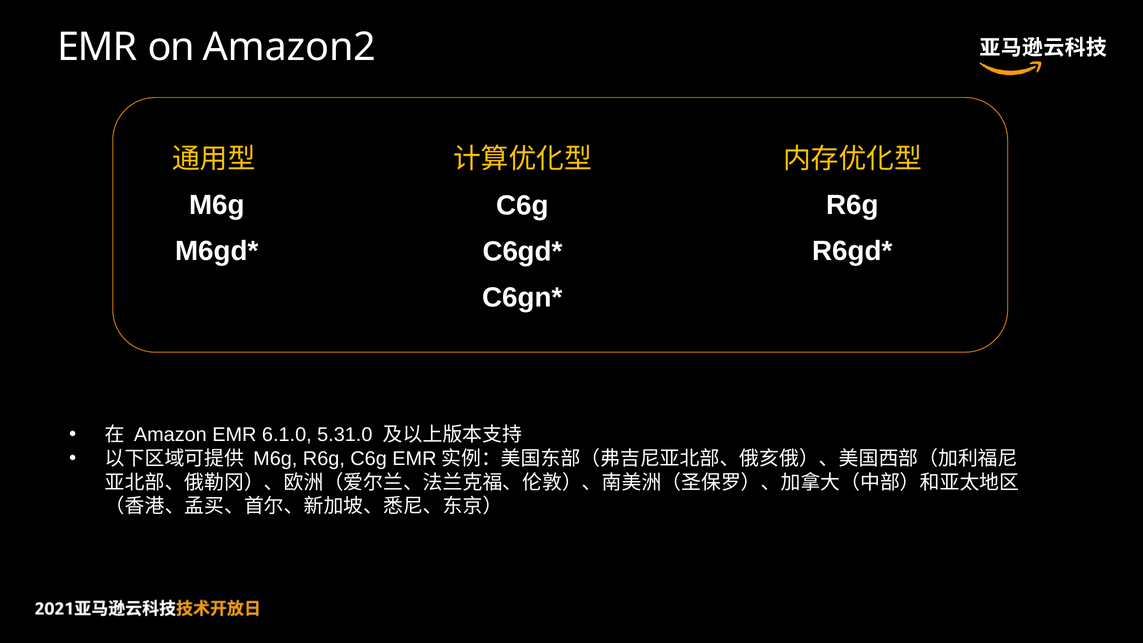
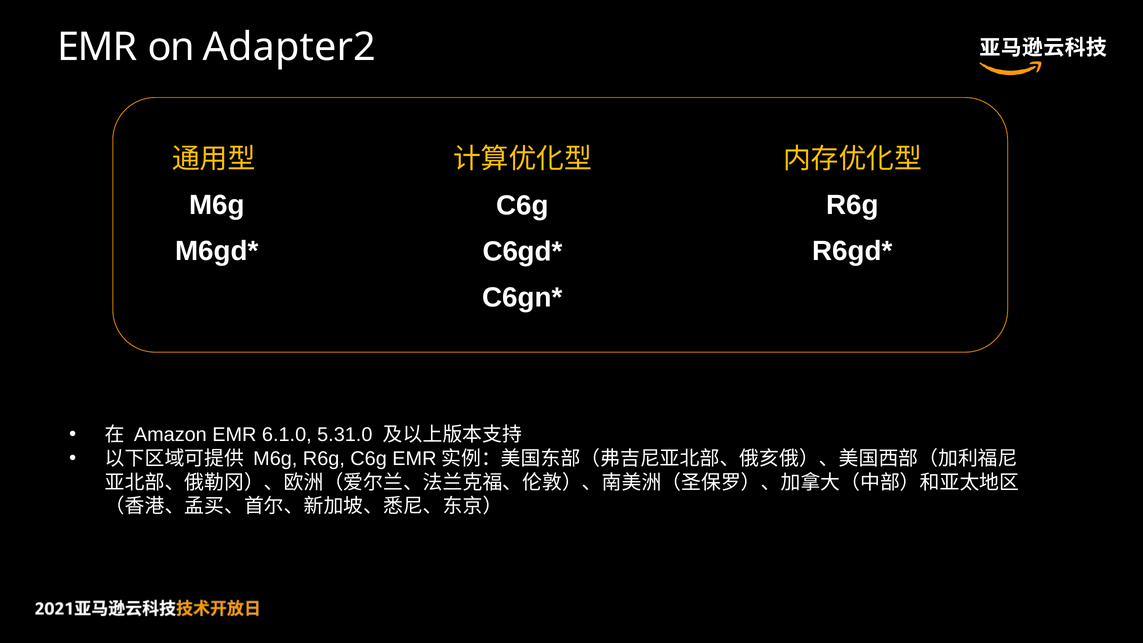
Amazon2: Amazon2 -> Adapter2
